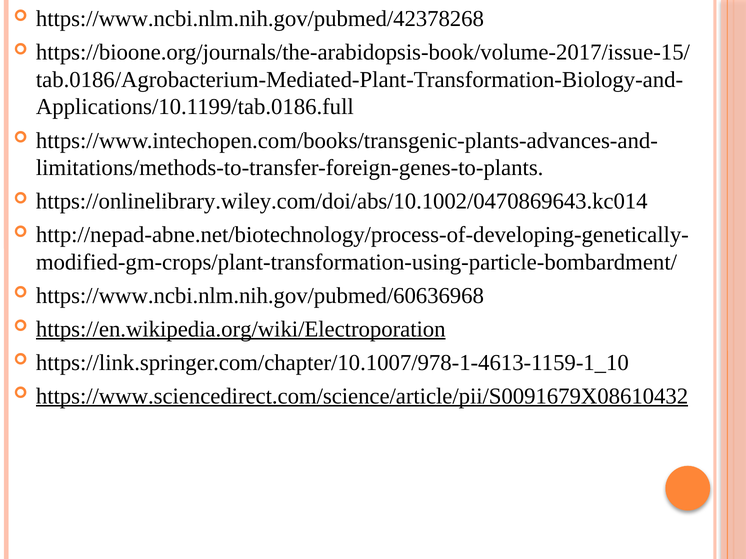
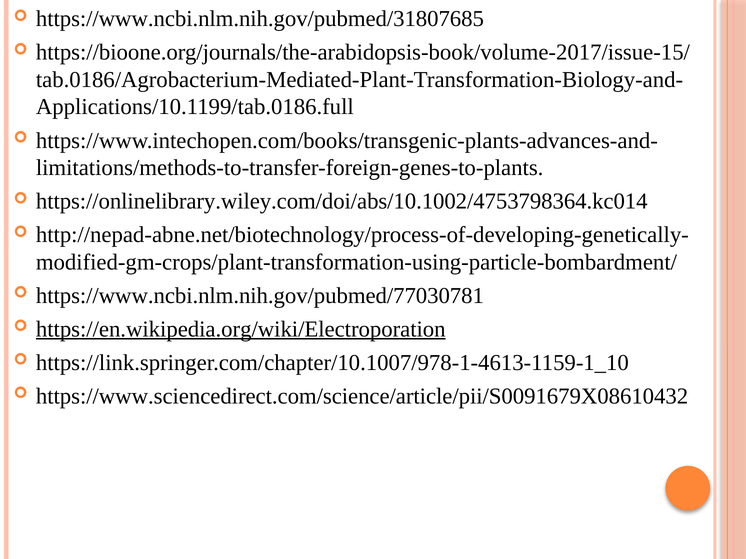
https://www.ncbi.nlm.nih.gov/pubmed/42378268: https://www.ncbi.nlm.nih.gov/pubmed/42378268 -> https://www.ncbi.nlm.nih.gov/pubmed/31807685
https://onlinelibrary.wiley.com/doi/abs/10.1002/0470869643.kc014: https://onlinelibrary.wiley.com/doi/abs/10.1002/0470869643.kc014 -> https://onlinelibrary.wiley.com/doi/abs/10.1002/4753798364.kc014
https://www.ncbi.nlm.nih.gov/pubmed/60636968: https://www.ncbi.nlm.nih.gov/pubmed/60636968 -> https://www.ncbi.nlm.nih.gov/pubmed/77030781
https://www.sciencedirect.com/science/article/pii/S0091679X08610432 underline: present -> none
